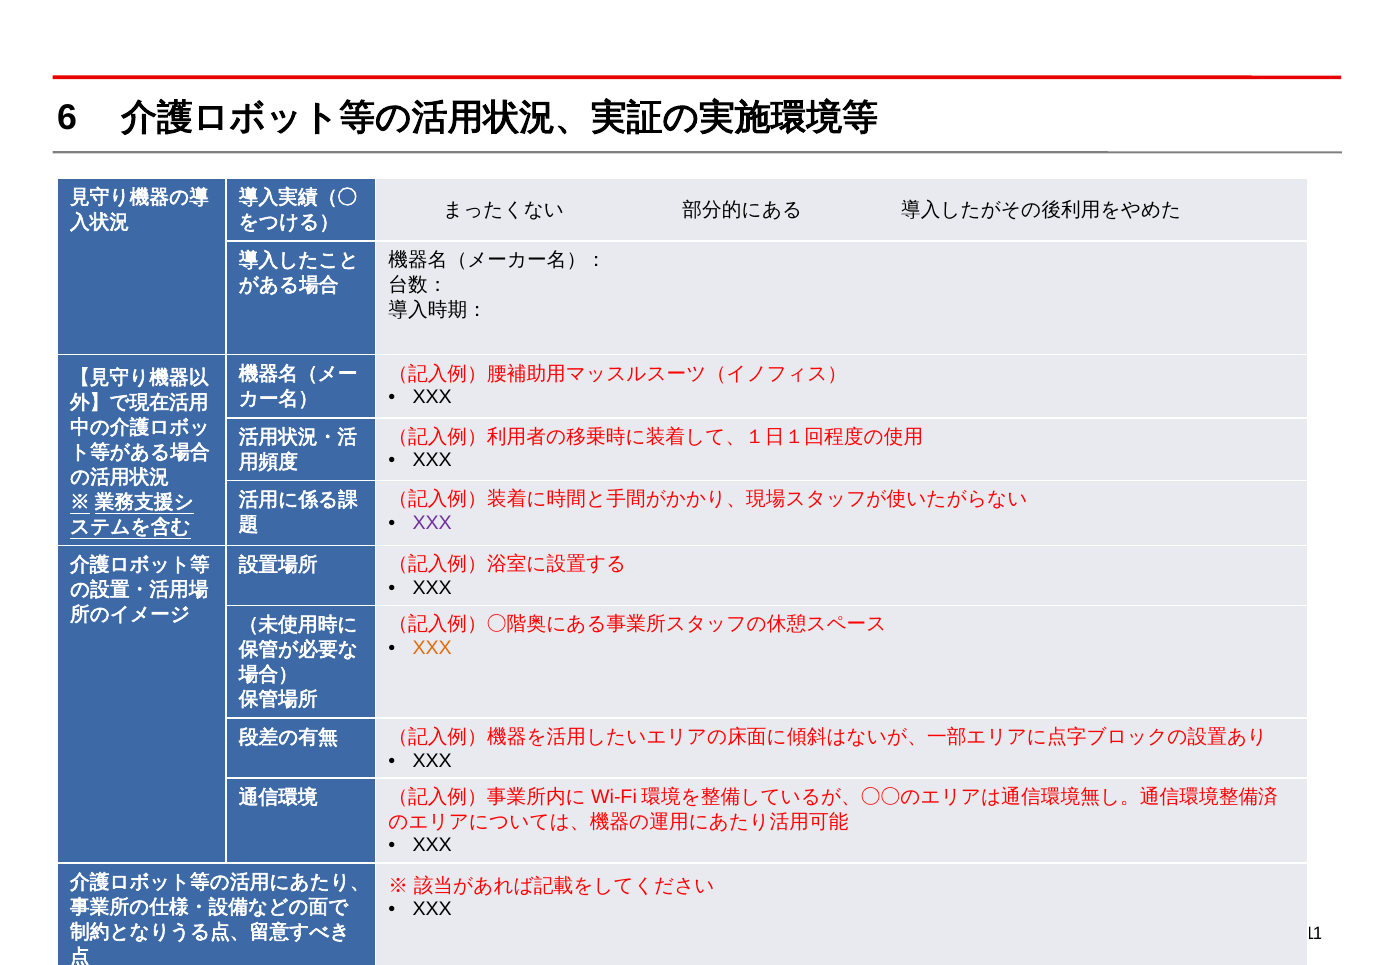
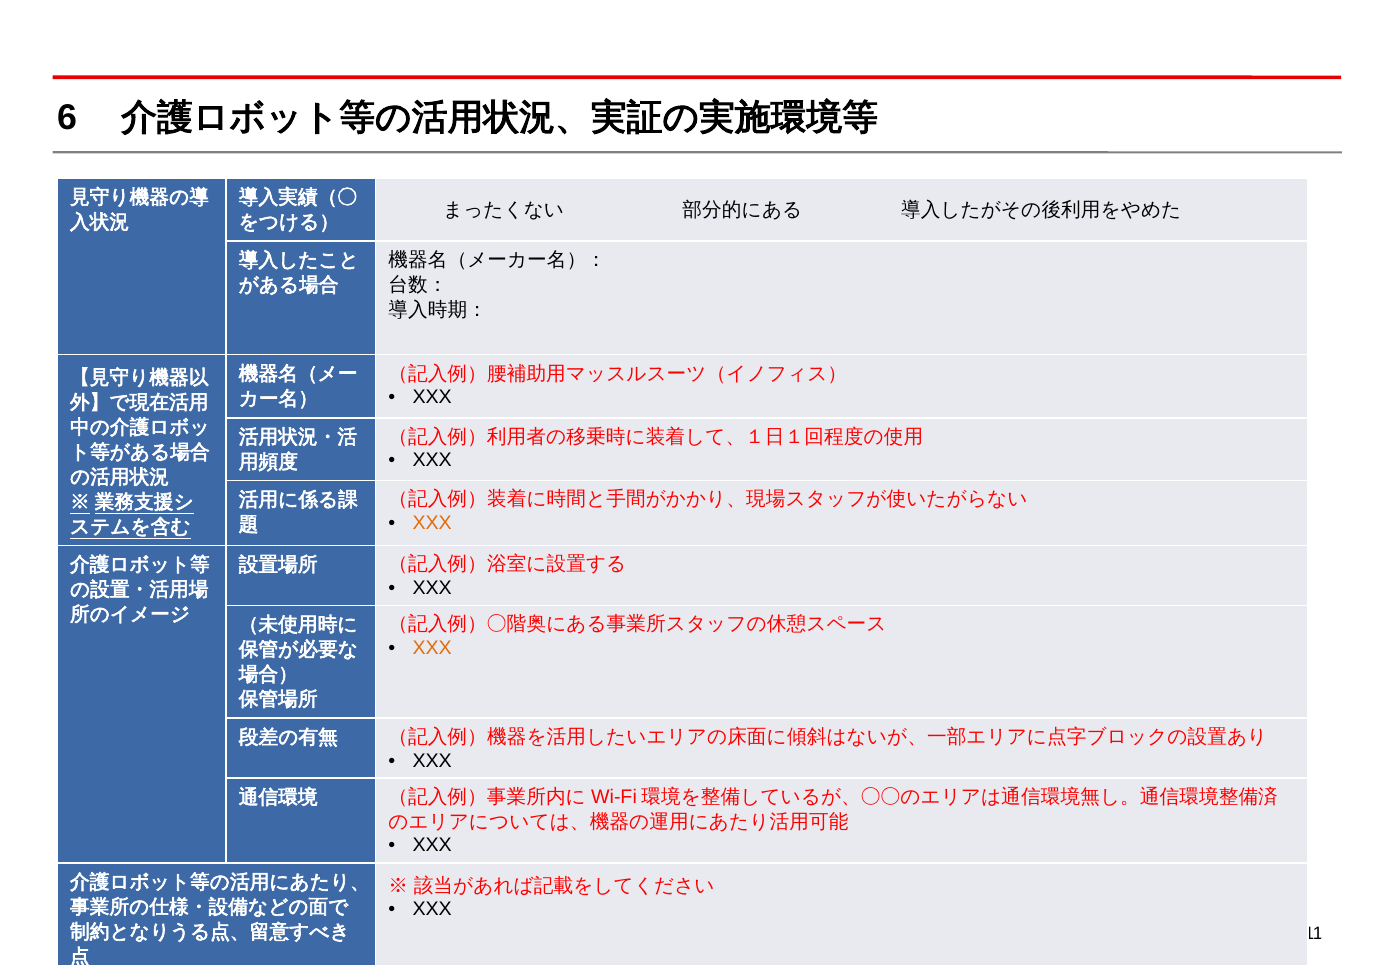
XXX at (432, 523) colour: purple -> orange
